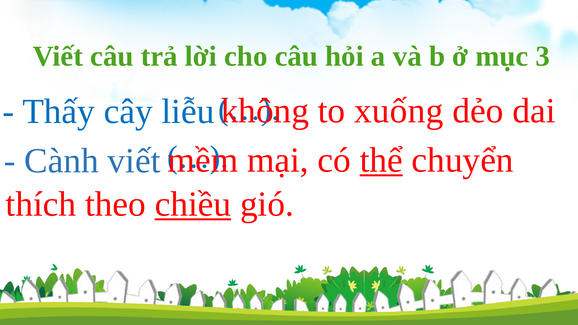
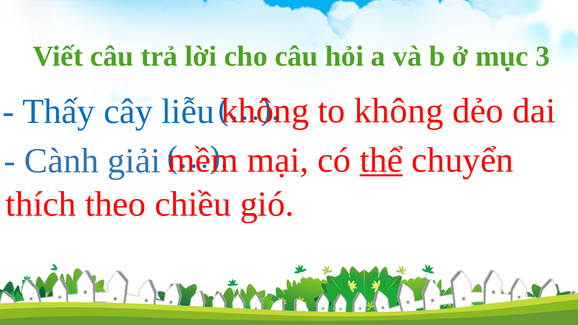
to xuống: xuống -> không
Cành viết: viết -> giải
chiều underline: present -> none
